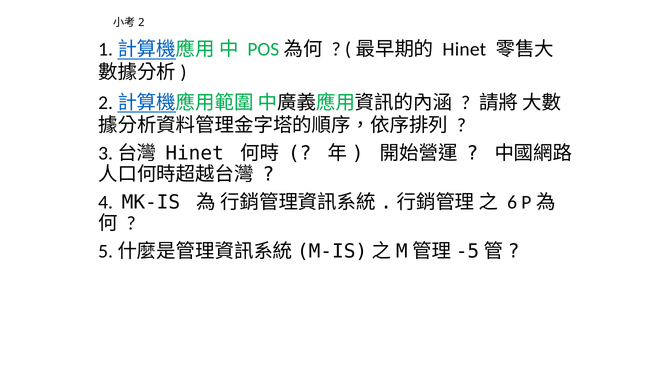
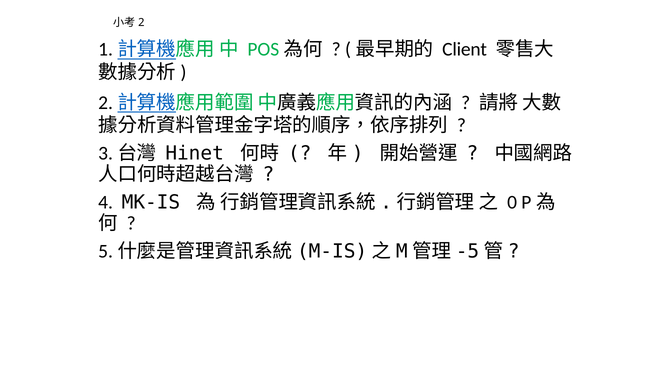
Hinet at (464, 49): Hinet -> Client
6: 6 -> 0
